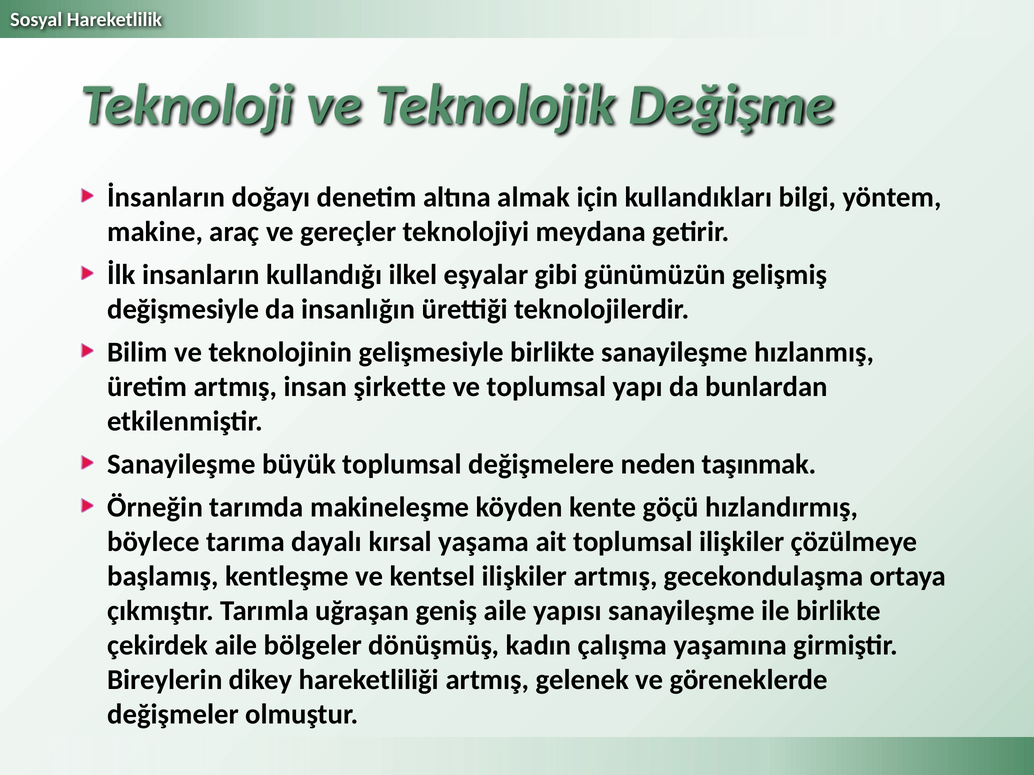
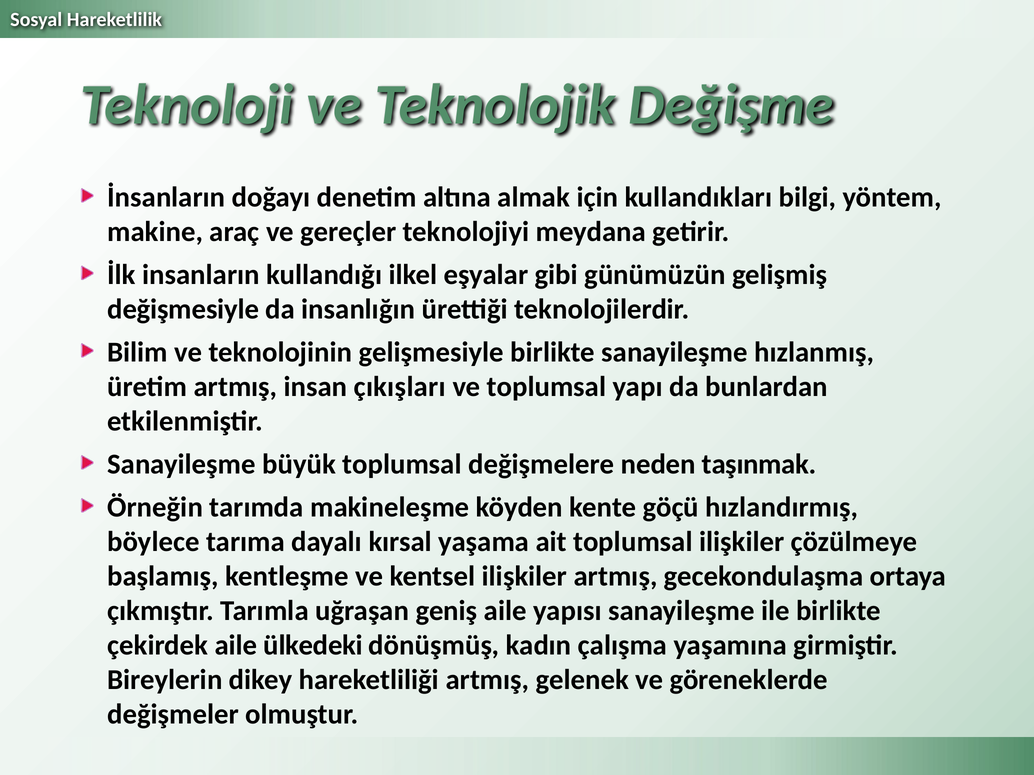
şirkette: şirkette -> çıkışları
bölgeler: bölgeler -> ülkedeki
